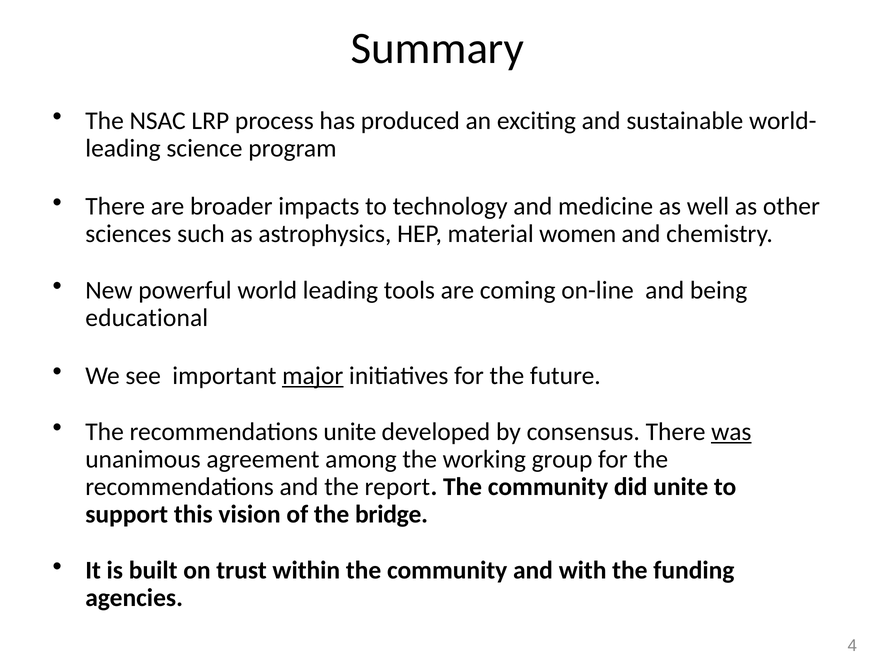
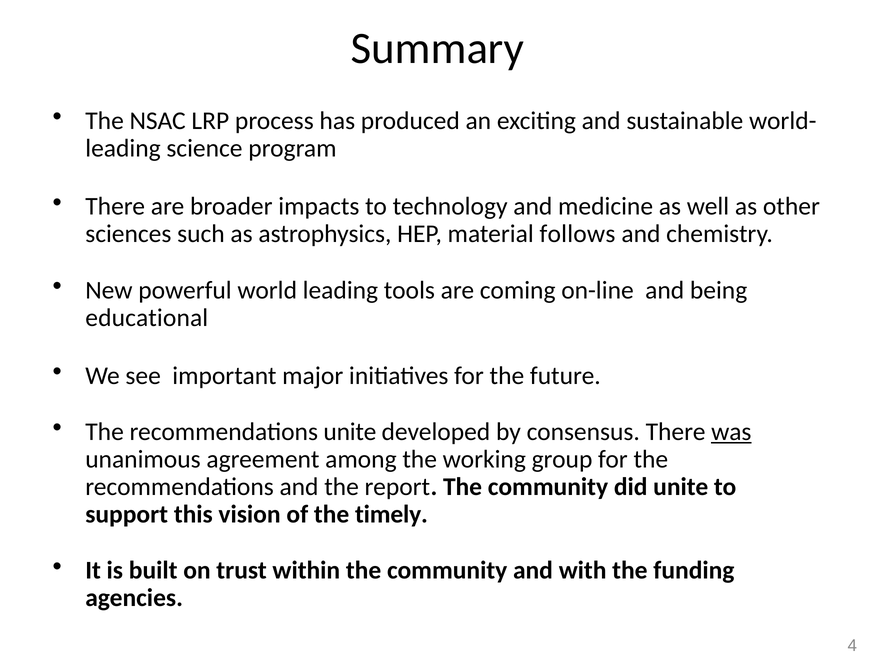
women: women -> follows
major underline: present -> none
bridge: bridge -> timely
